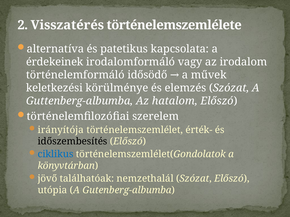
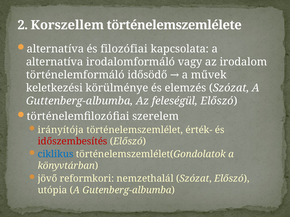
Visszatérés: Visszatérés -> Korszellem
patetikus: patetikus -> filozófiai
érdekeinek at (55, 62): érdekeinek -> alternatíva
hatalom: hatalom -> feleségül
időszembesítés colour: black -> red
találhatóak: találhatóak -> reformkori
